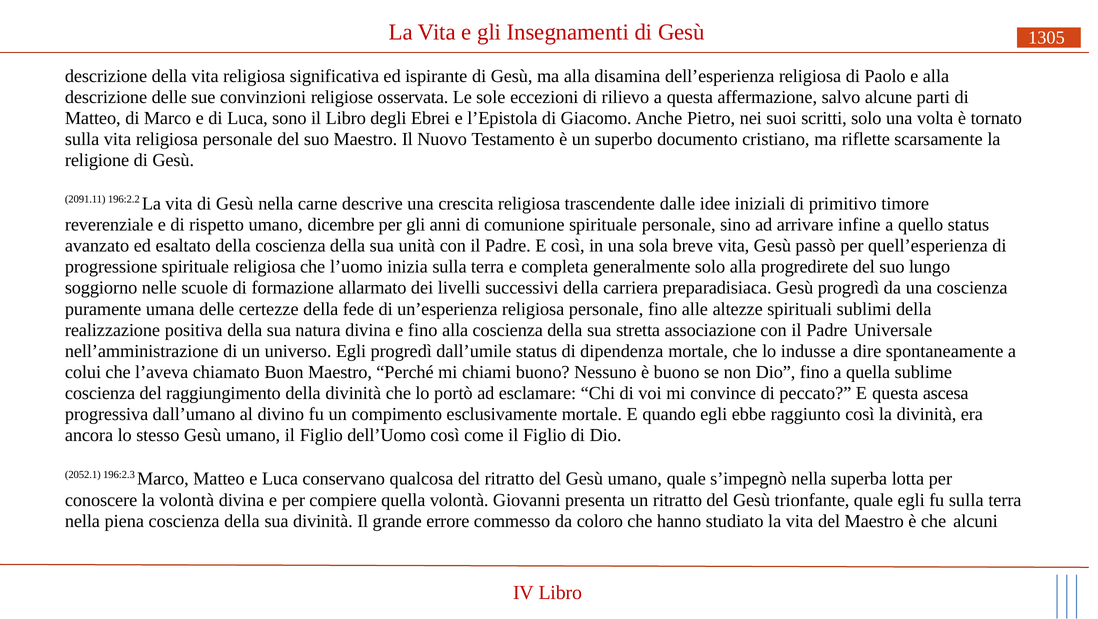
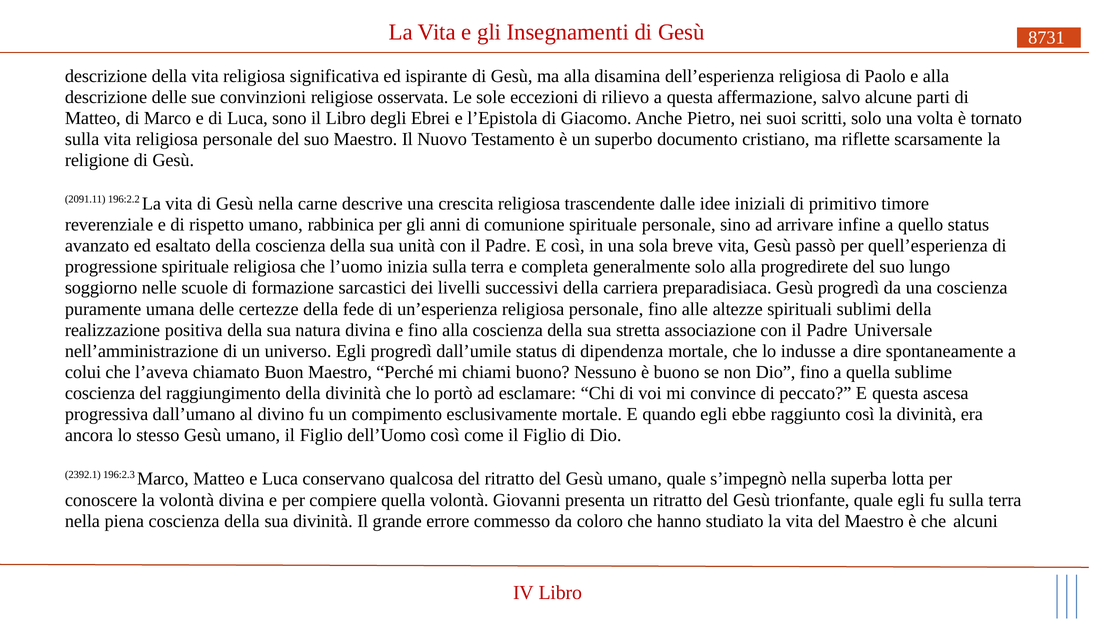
1305: 1305 -> 8731
dicembre: dicembre -> rabbinica
allarmato: allarmato -> sarcastici
2052.1: 2052.1 -> 2392.1
